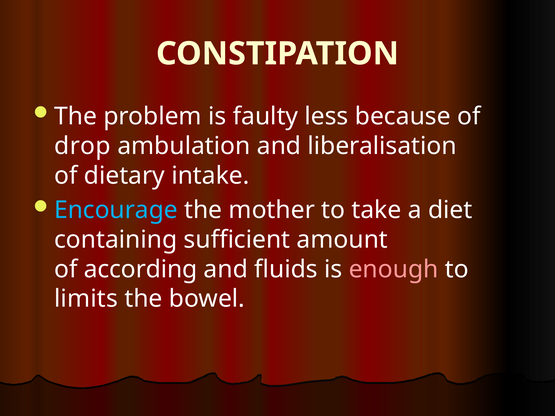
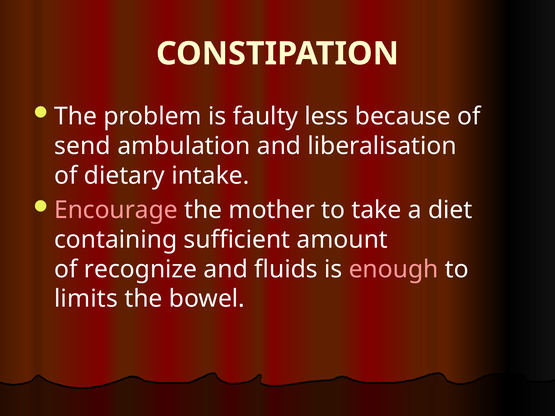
drop: drop -> send
Encourage colour: light blue -> pink
according: according -> recognize
